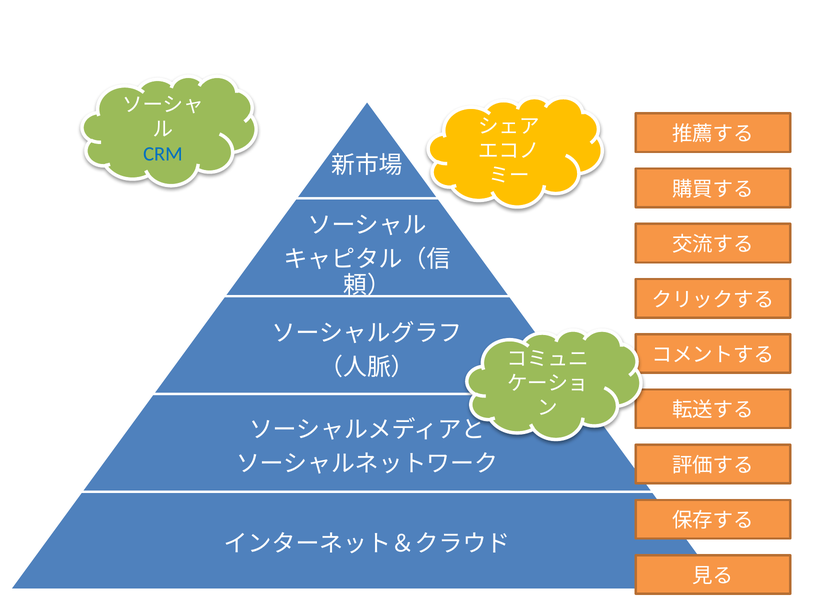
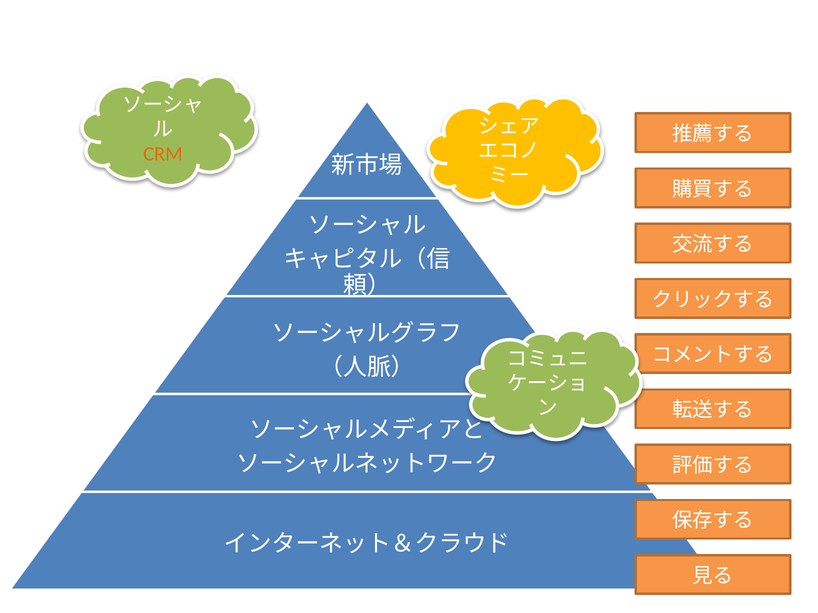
CRM colour: blue -> orange
